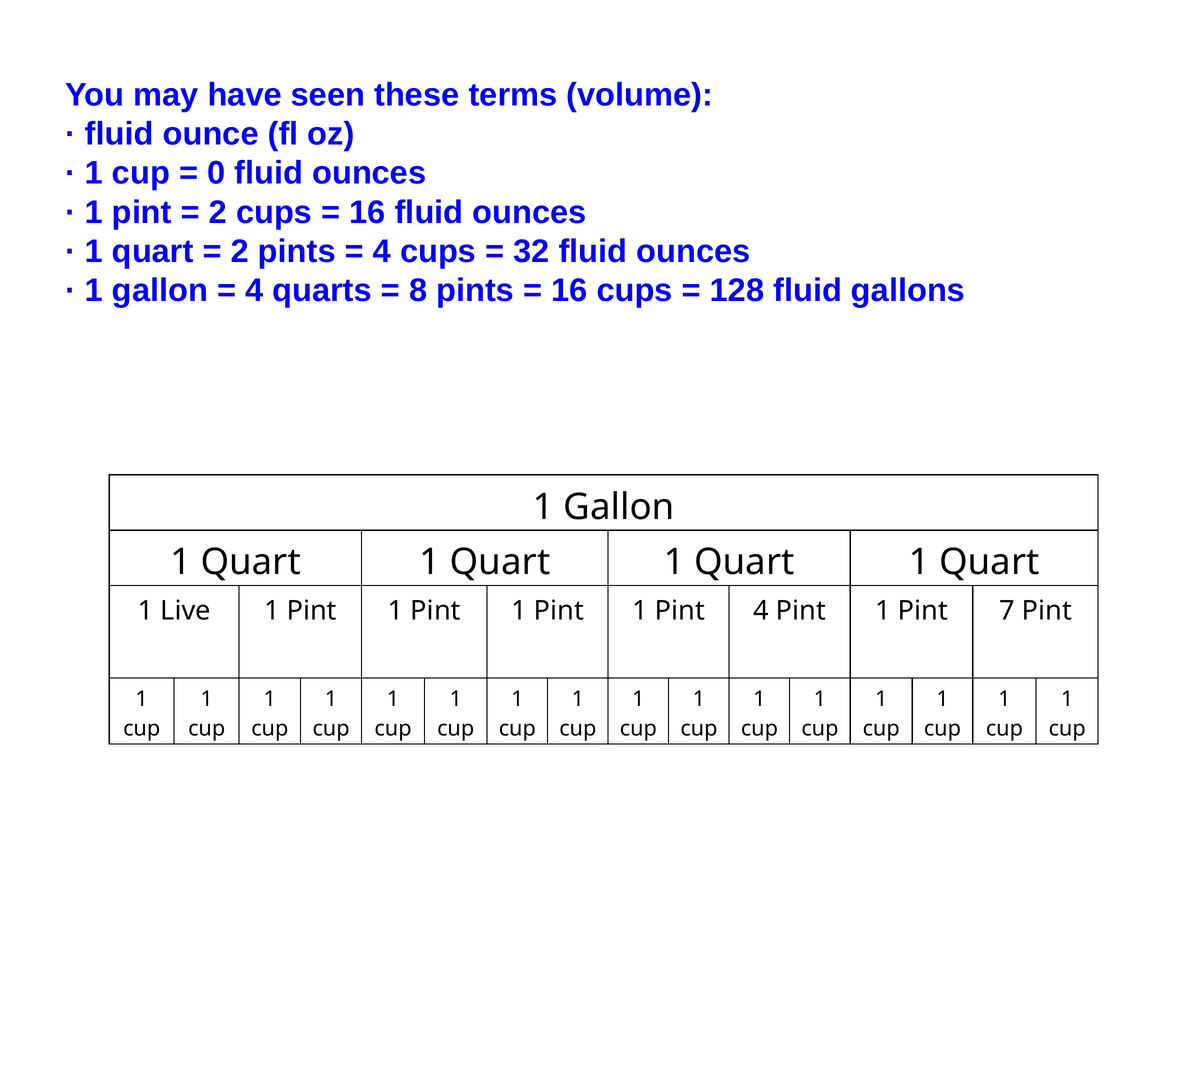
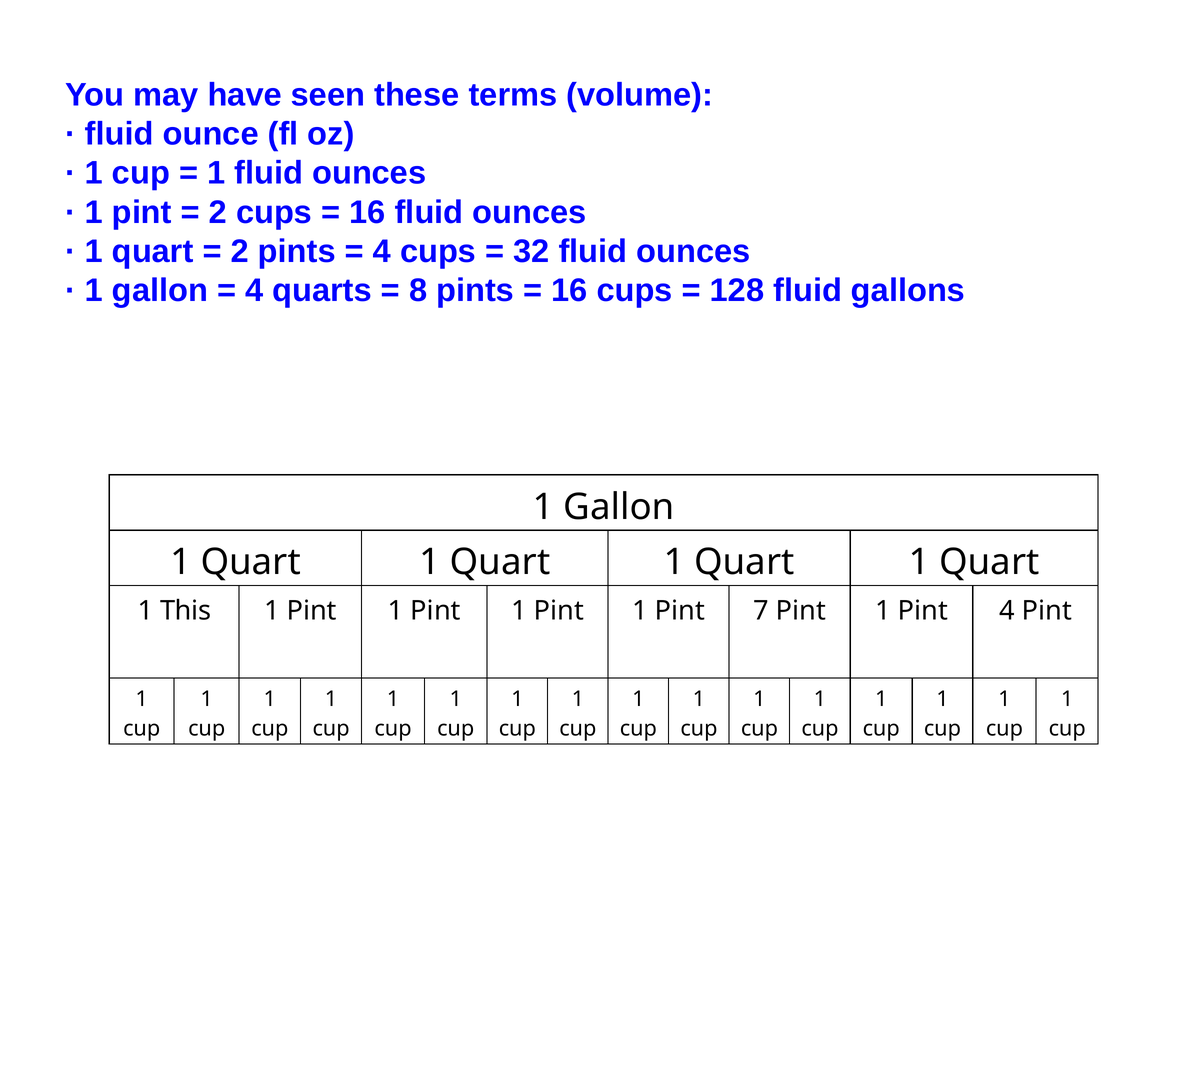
0 at (216, 173): 0 -> 1
Live: Live -> This
Pint 4: 4 -> 7
Pint 7: 7 -> 4
